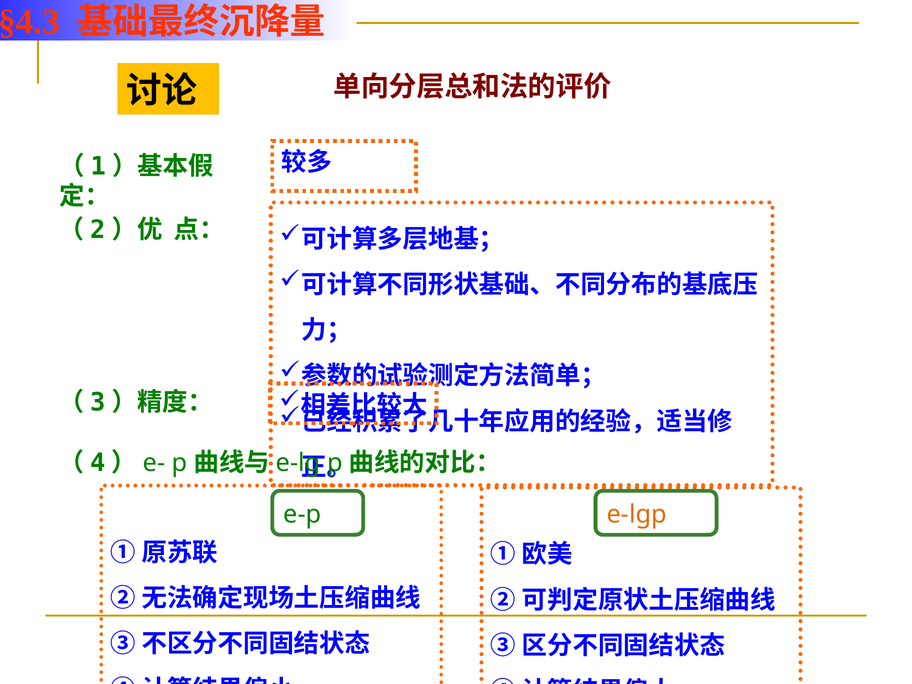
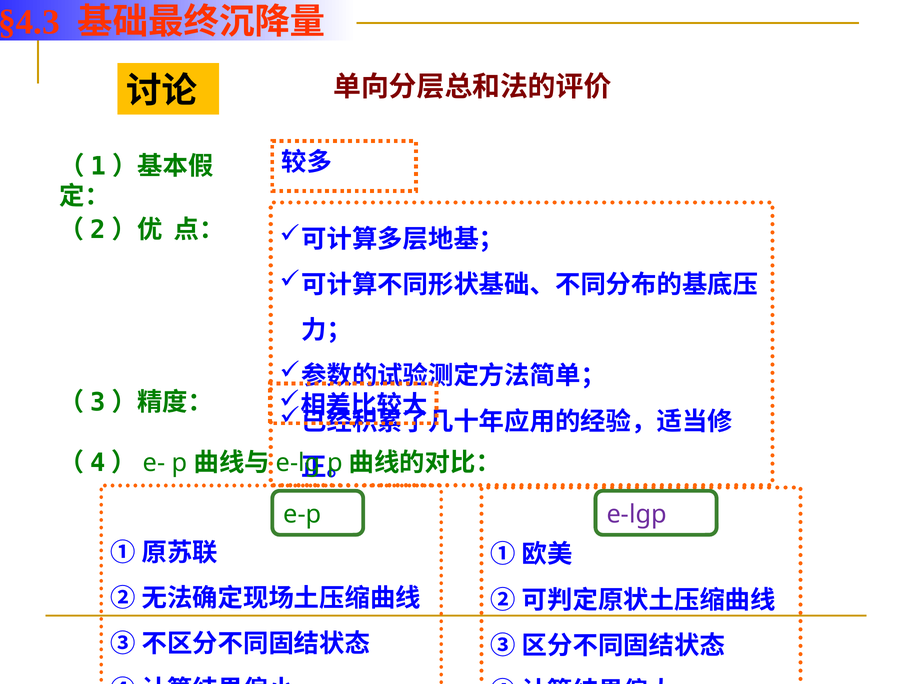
e-lgp colour: orange -> purple
